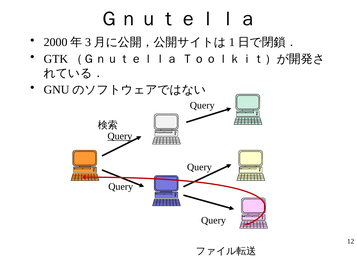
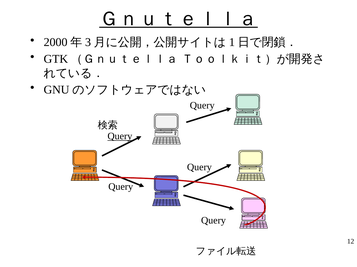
Ｇｎｕｔｅｌｌａ underline: none -> present
